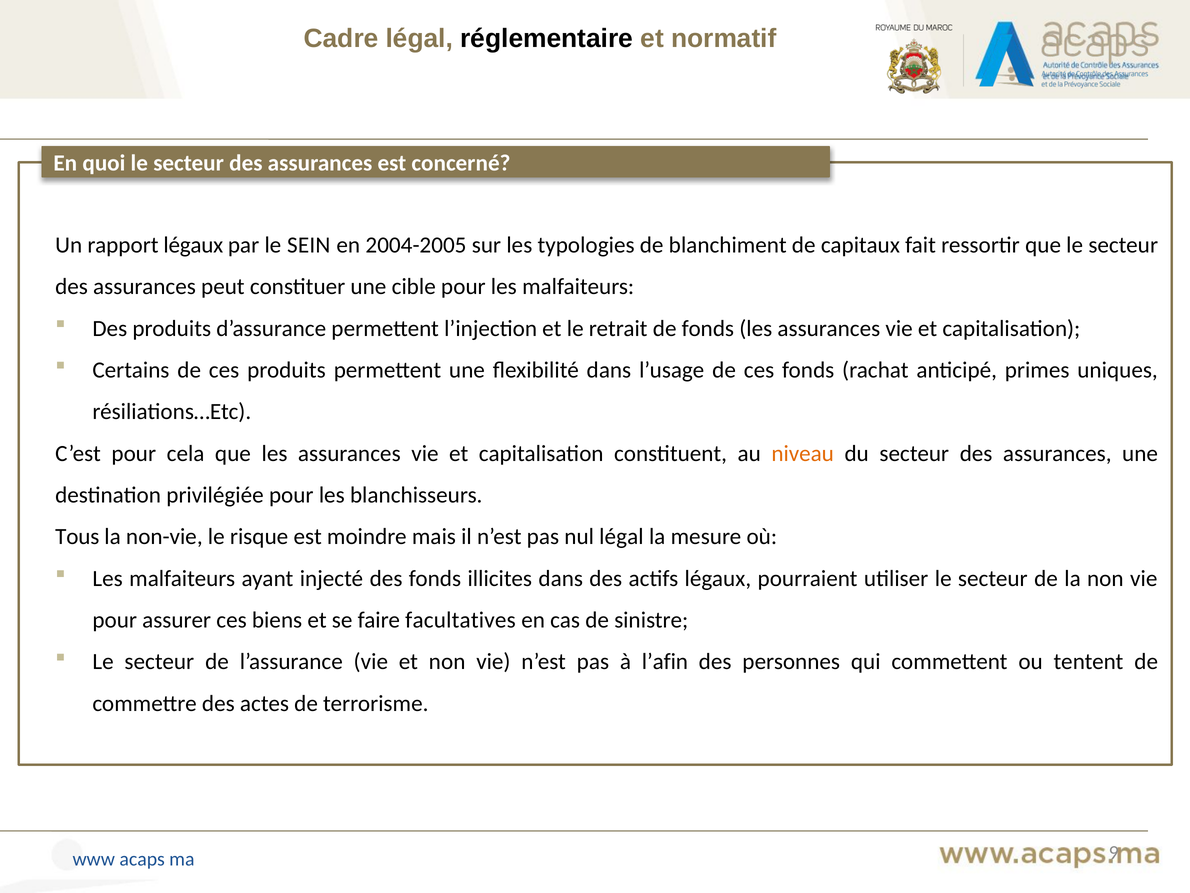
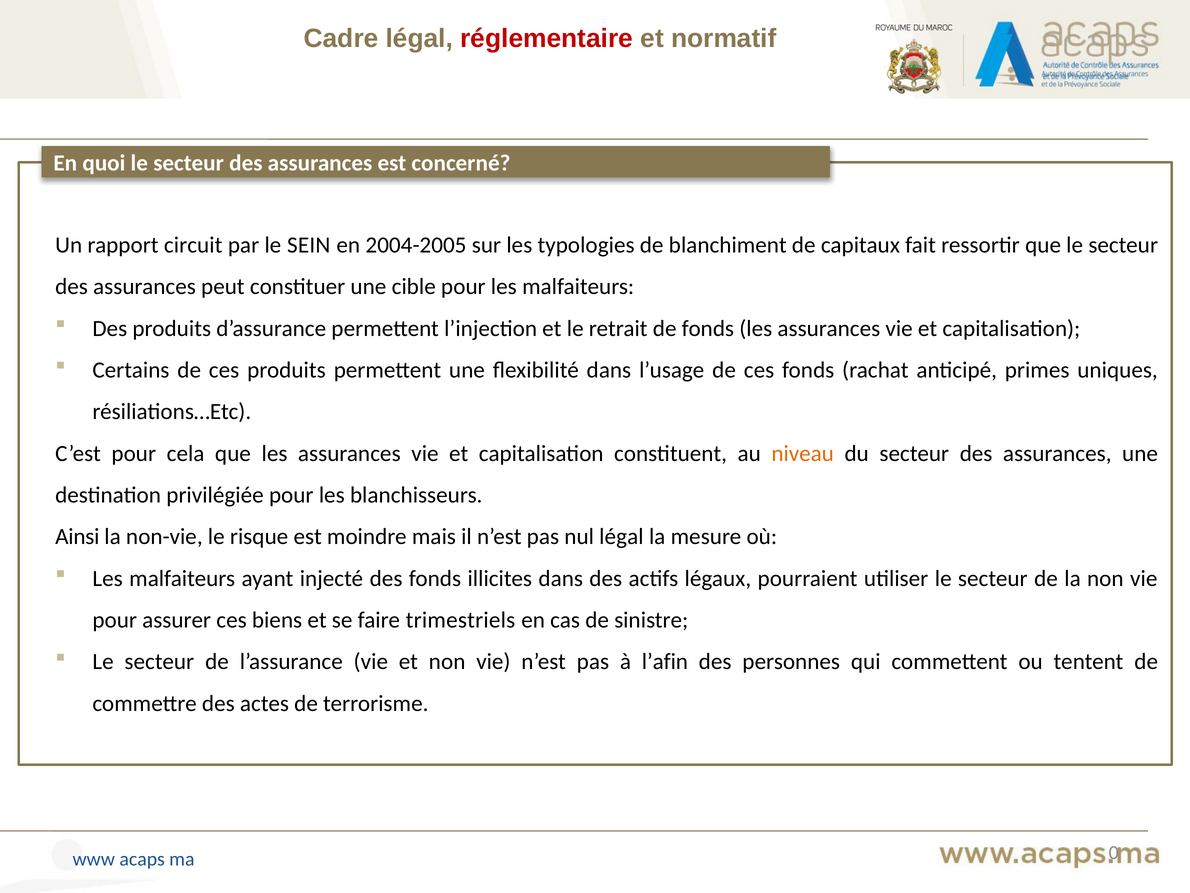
réglementaire colour: black -> red
rapport légaux: légaux -> circuit
Tous: Tous -> Ainsi
facultatives: facultatives -> trimestriels
9: 9 -> 0
